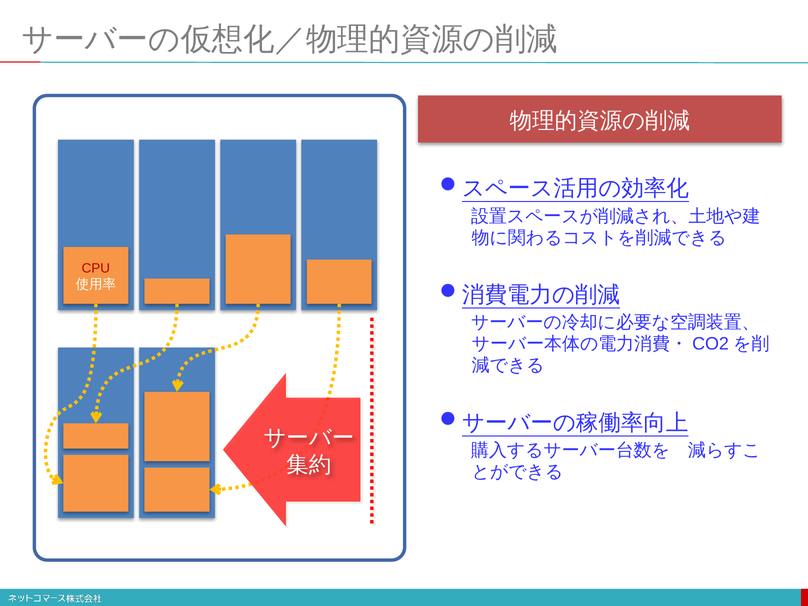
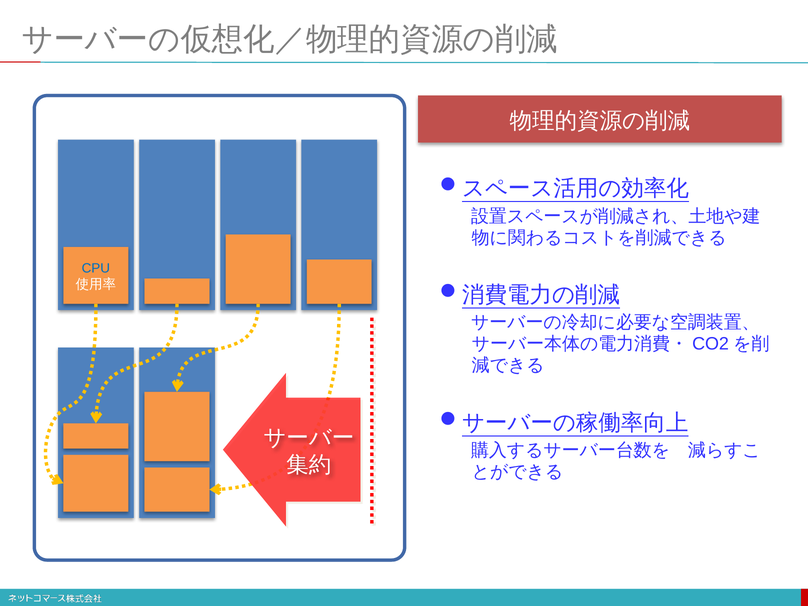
CPU colour: red -> blue
